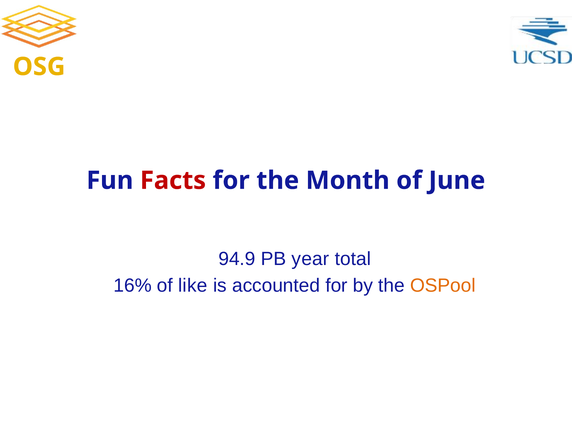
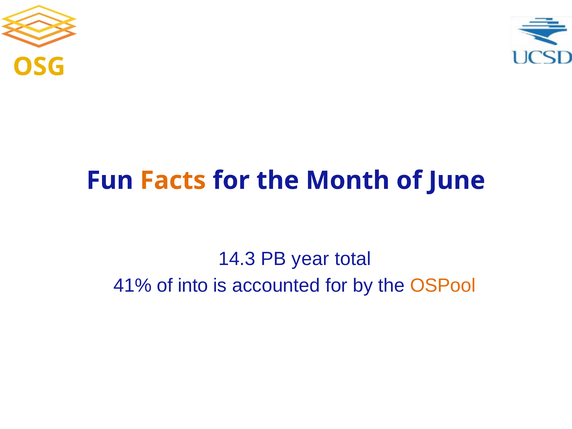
Facts colour: red -> orange
94.9: 94.9 -> 14.3
16%: 16% -> 41%
like: like -> into
